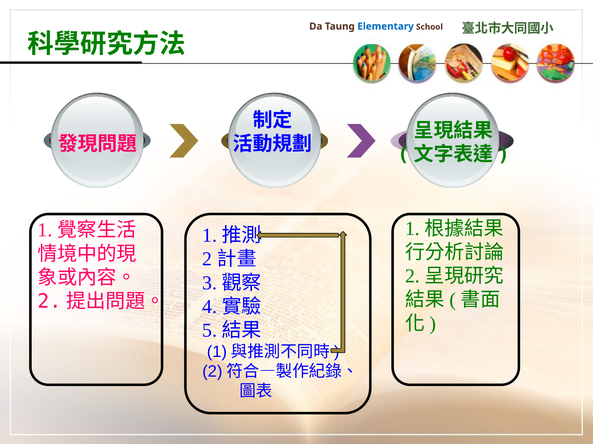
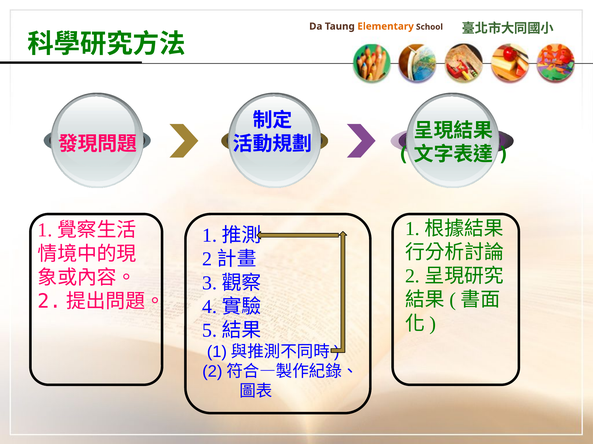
Elementary colour: blue -> orange
